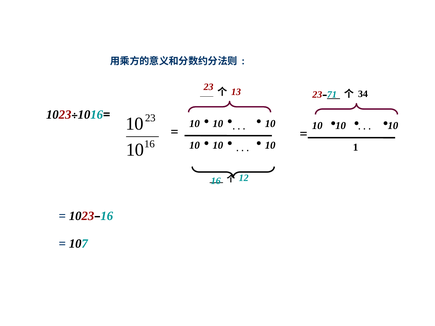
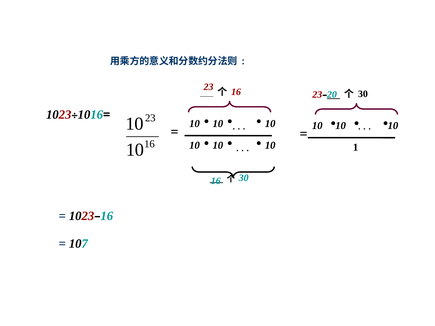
13 at (236, 92): 13 -> 16
71: 71 -> 20
34 at (363, 94): 34 -> 30
12 at (244, 178): 12 -> 30
